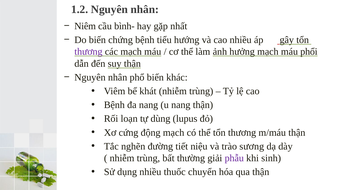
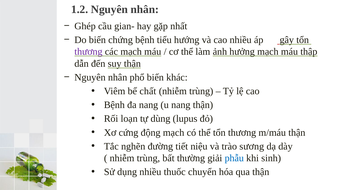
Niêm: Niêm -> Ghép
bình-: bình- -> gian-
phổi: phổi -> thập
khát: khát -> chất
phẫu colour: purple -> blue
